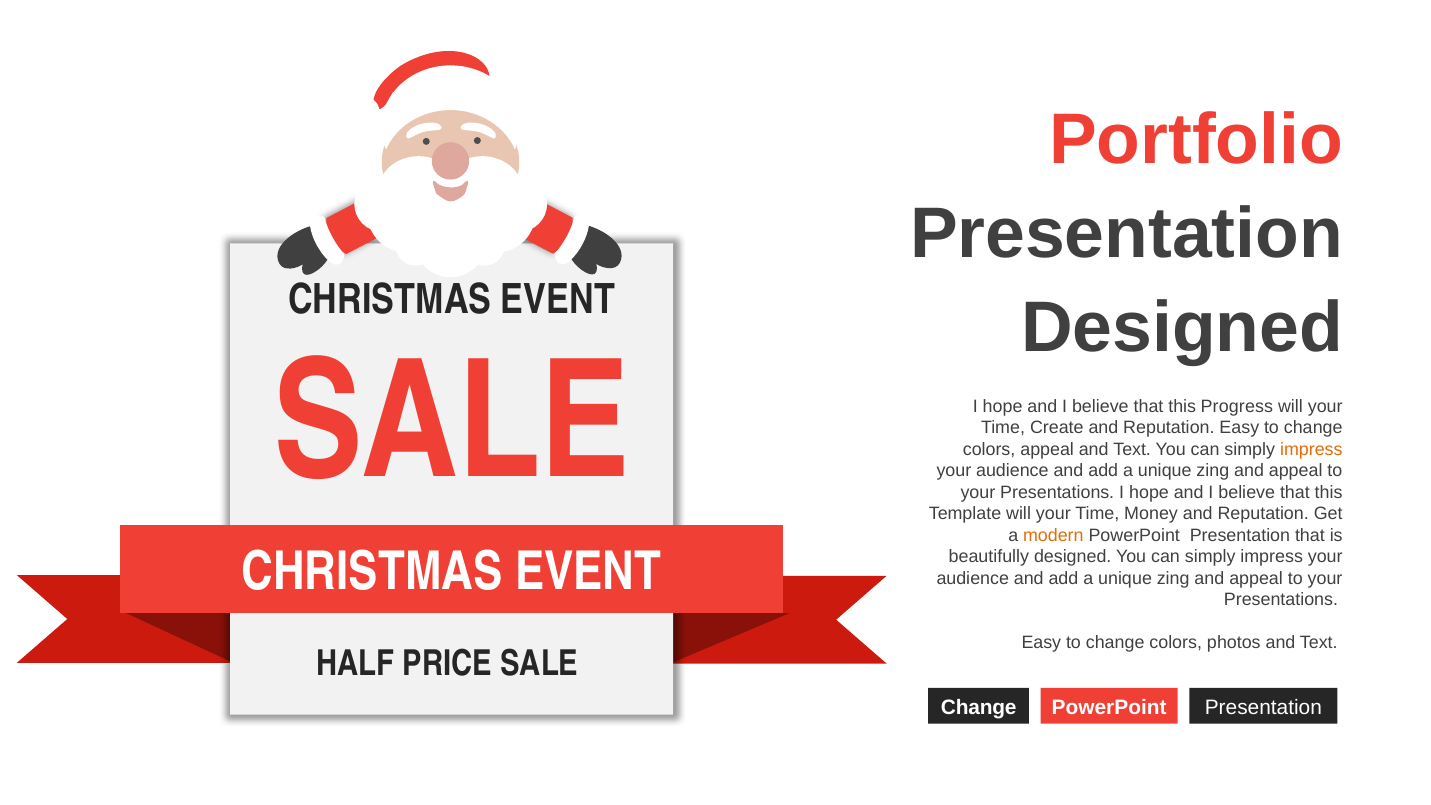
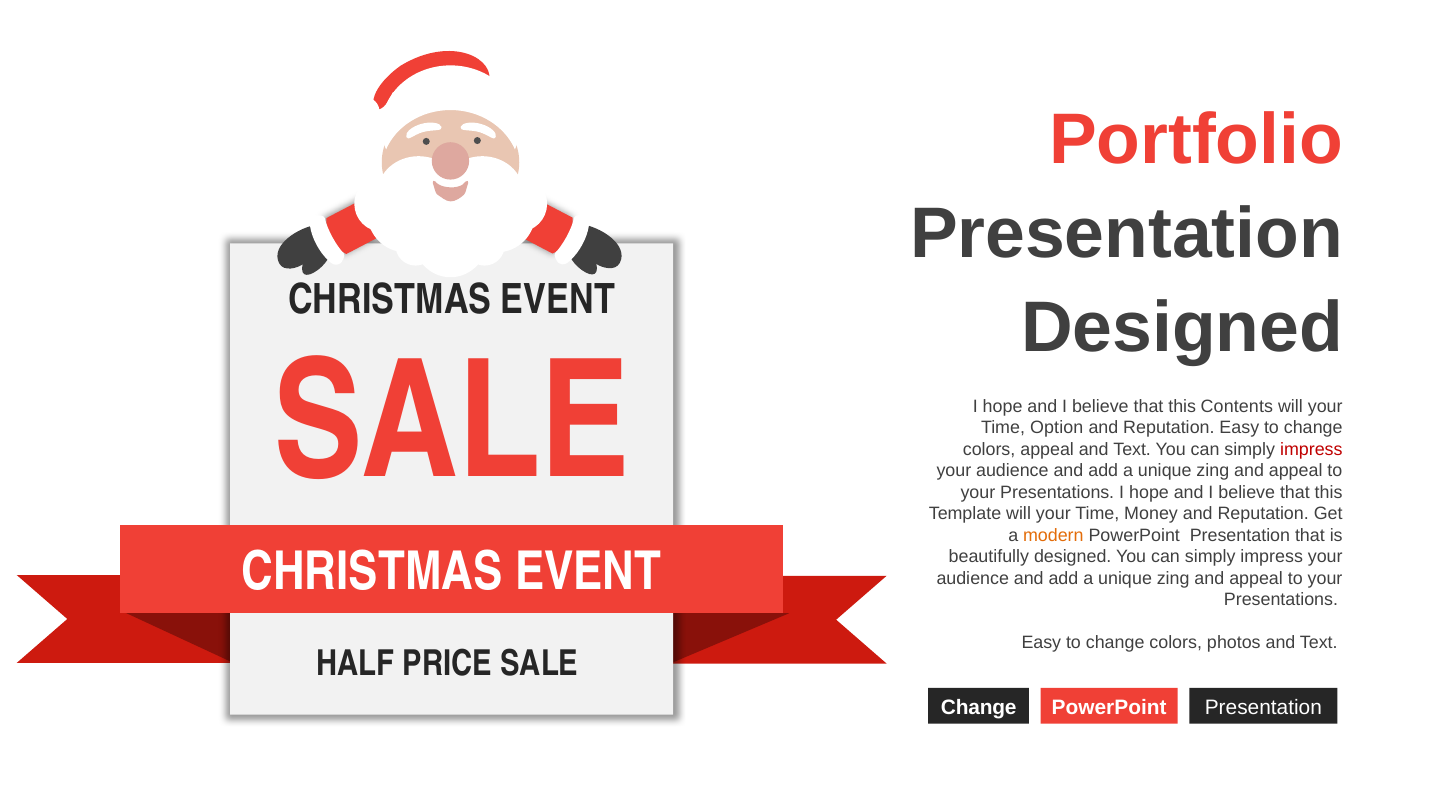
Progress: Progress -> Contents
Create: Create -> Option
impress at (1311, 449) colour: orange -> red
